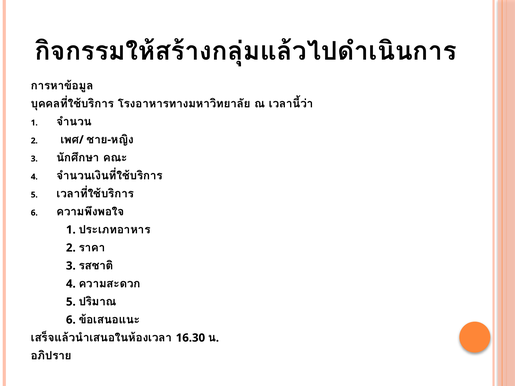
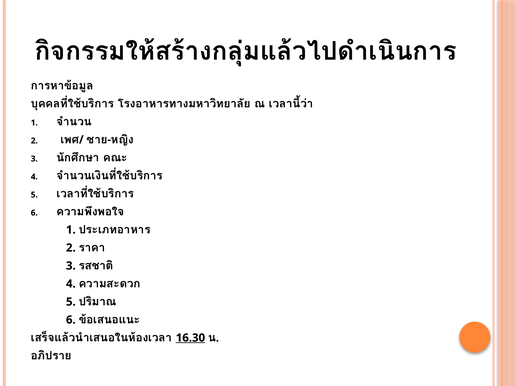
16.30 underline: none -> present
